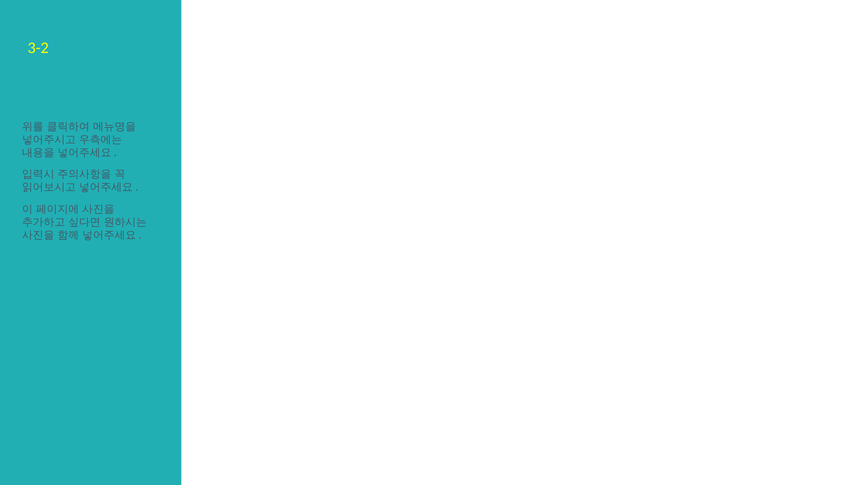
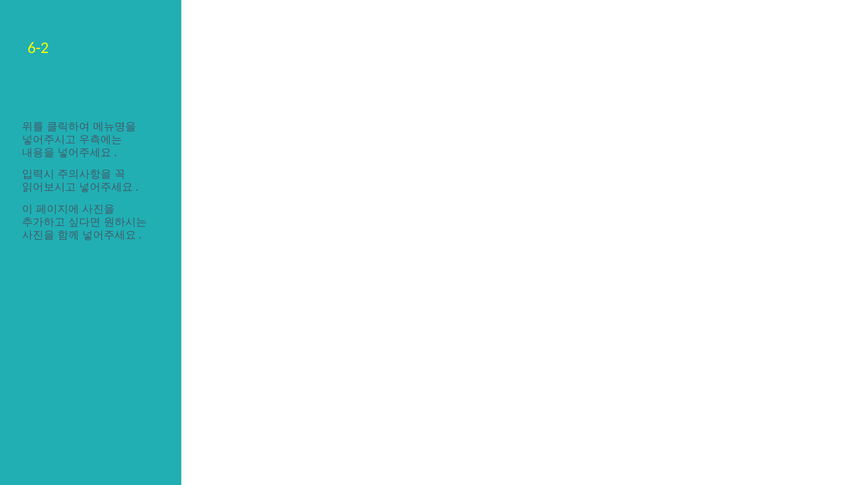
3-2: 3-2 -> 6-2
